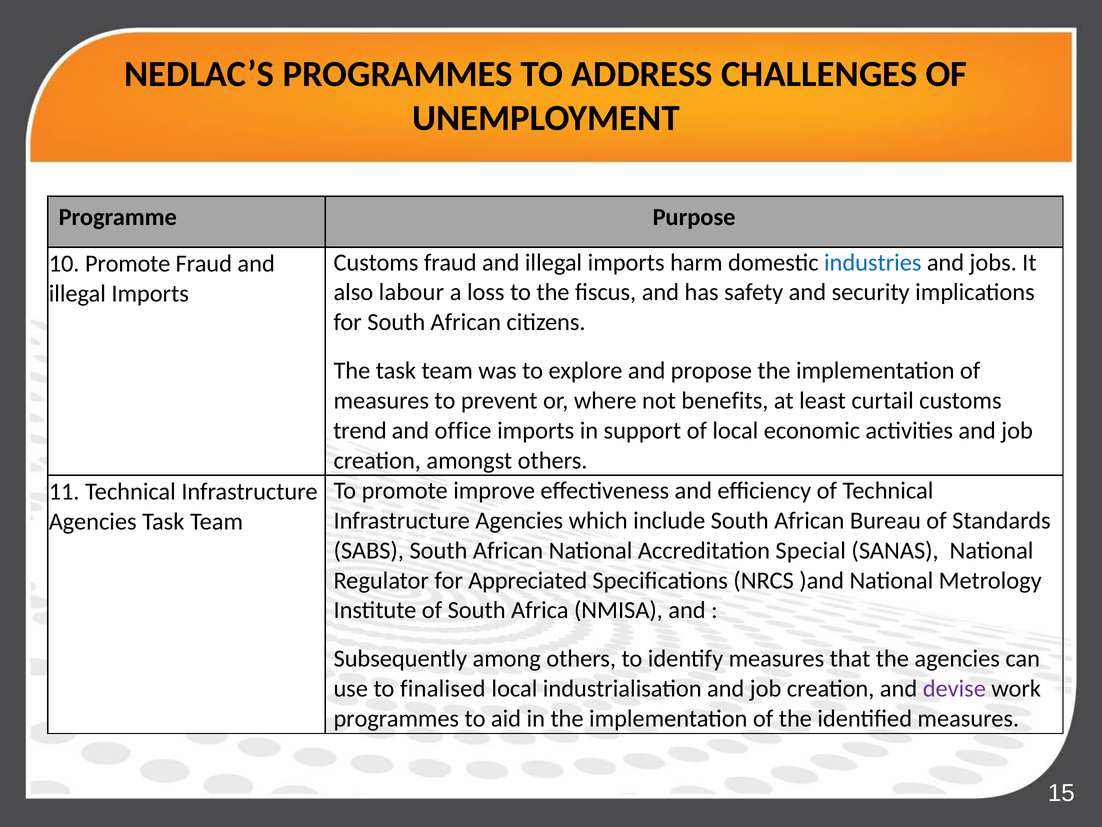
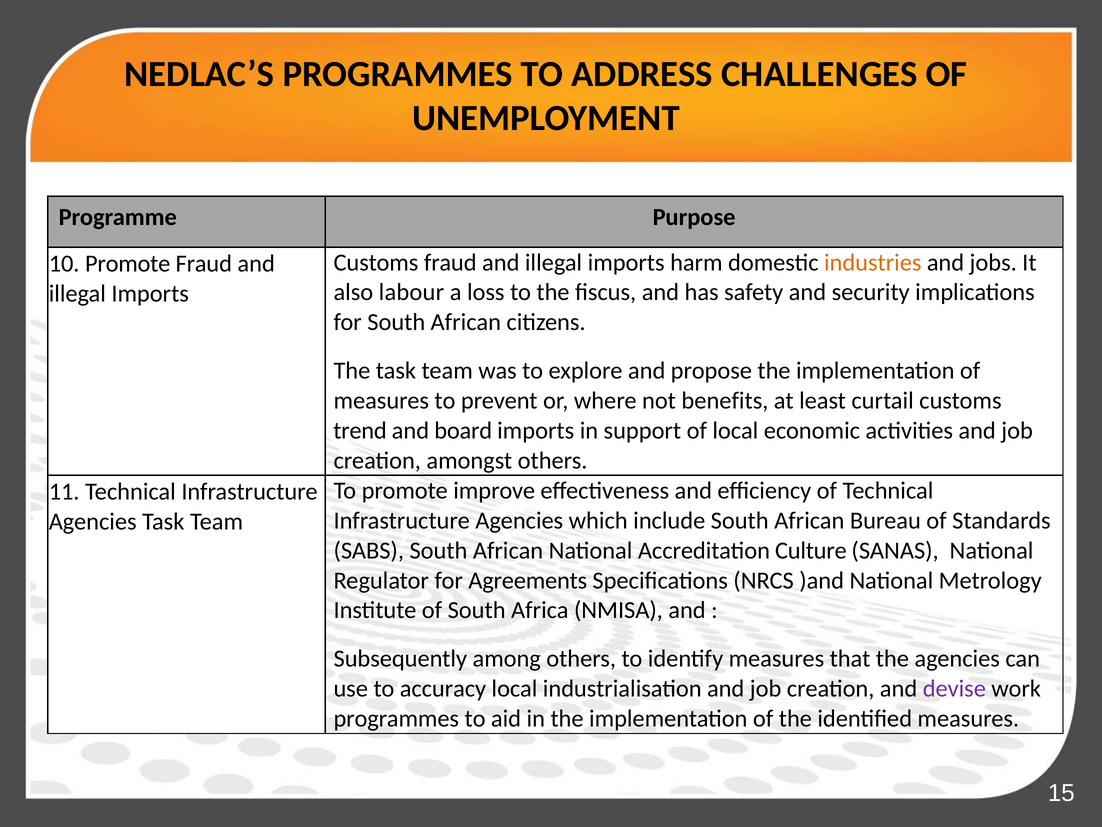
industries colour: blue -> orange
office: office -> board
Special: Special -> Culture
Appreciated: Appreciated -> Agreements
finalised: finalised -> accuracy
